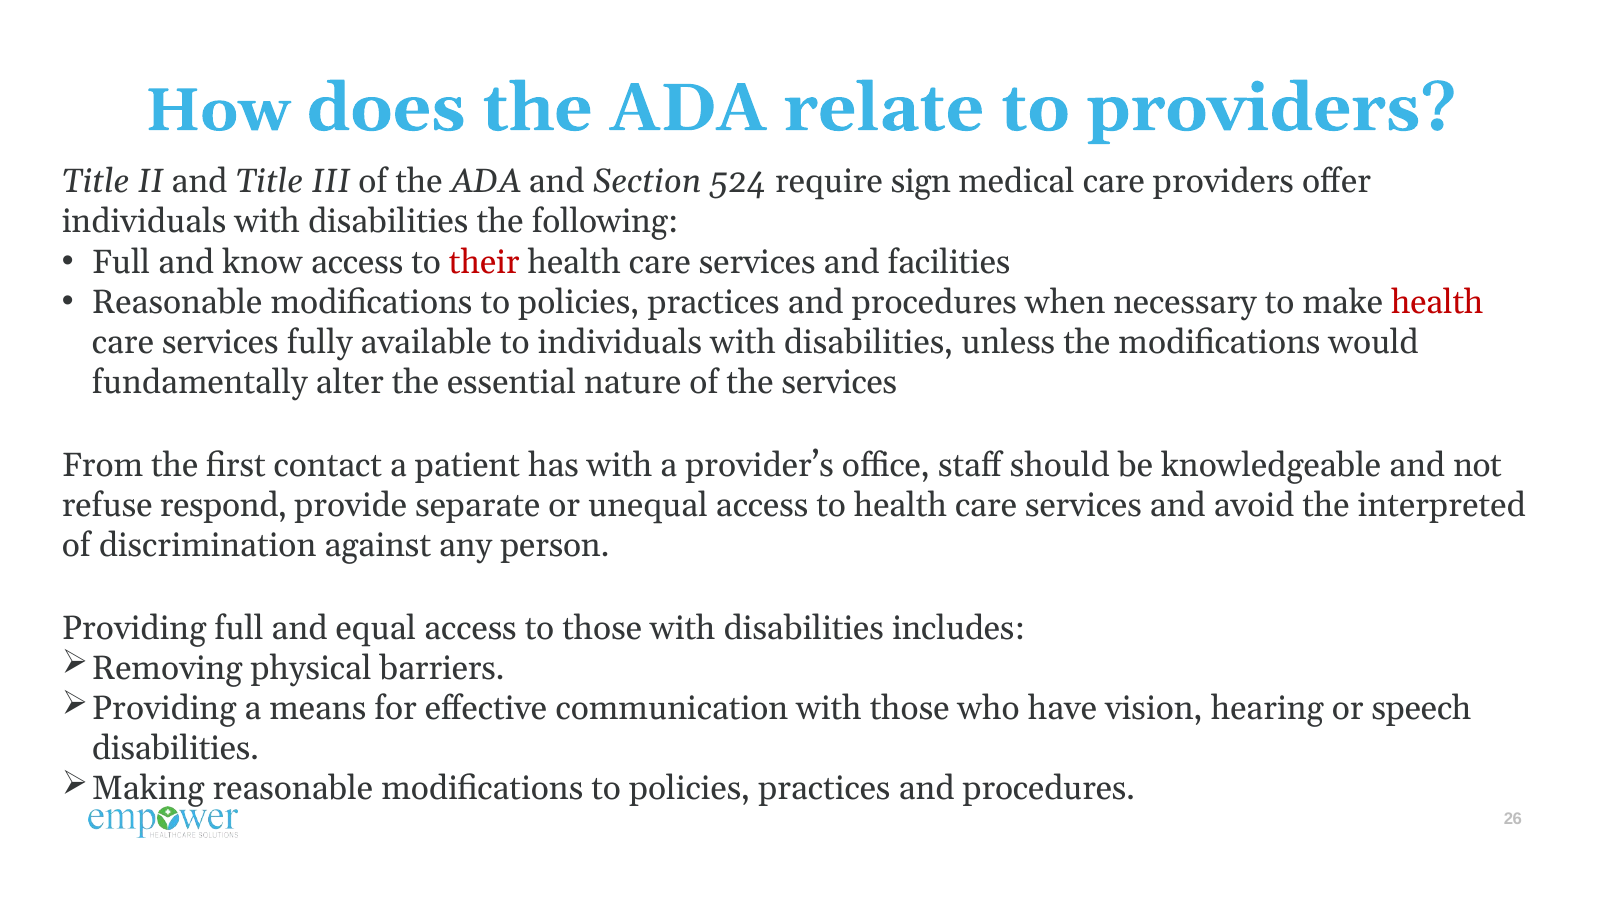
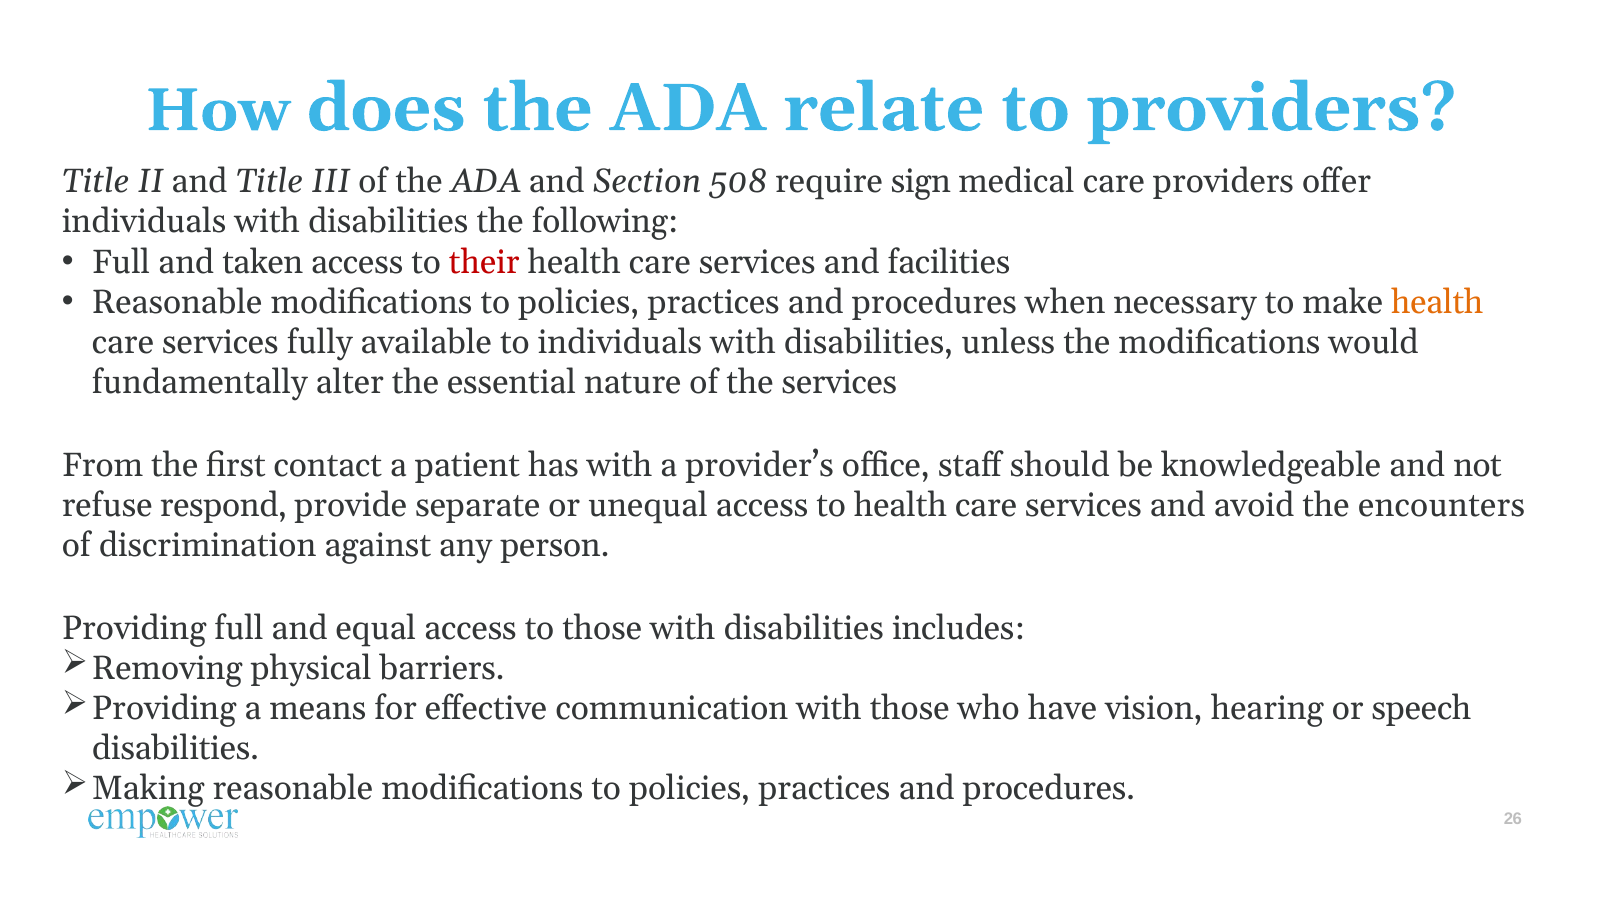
524: 524 -> 508
know: know -> taken
health at (1437, 302) colour: red -> orange
interpreted: interpreted -> encounters
